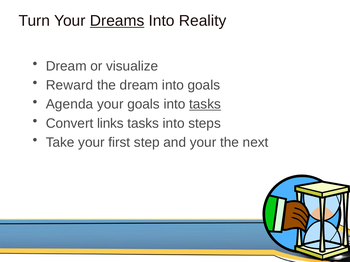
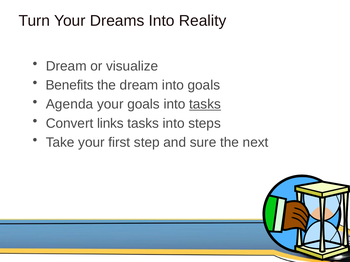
Dreams underline: present -> none
Reward: Reward -> Benefits
and your: your -> sure
